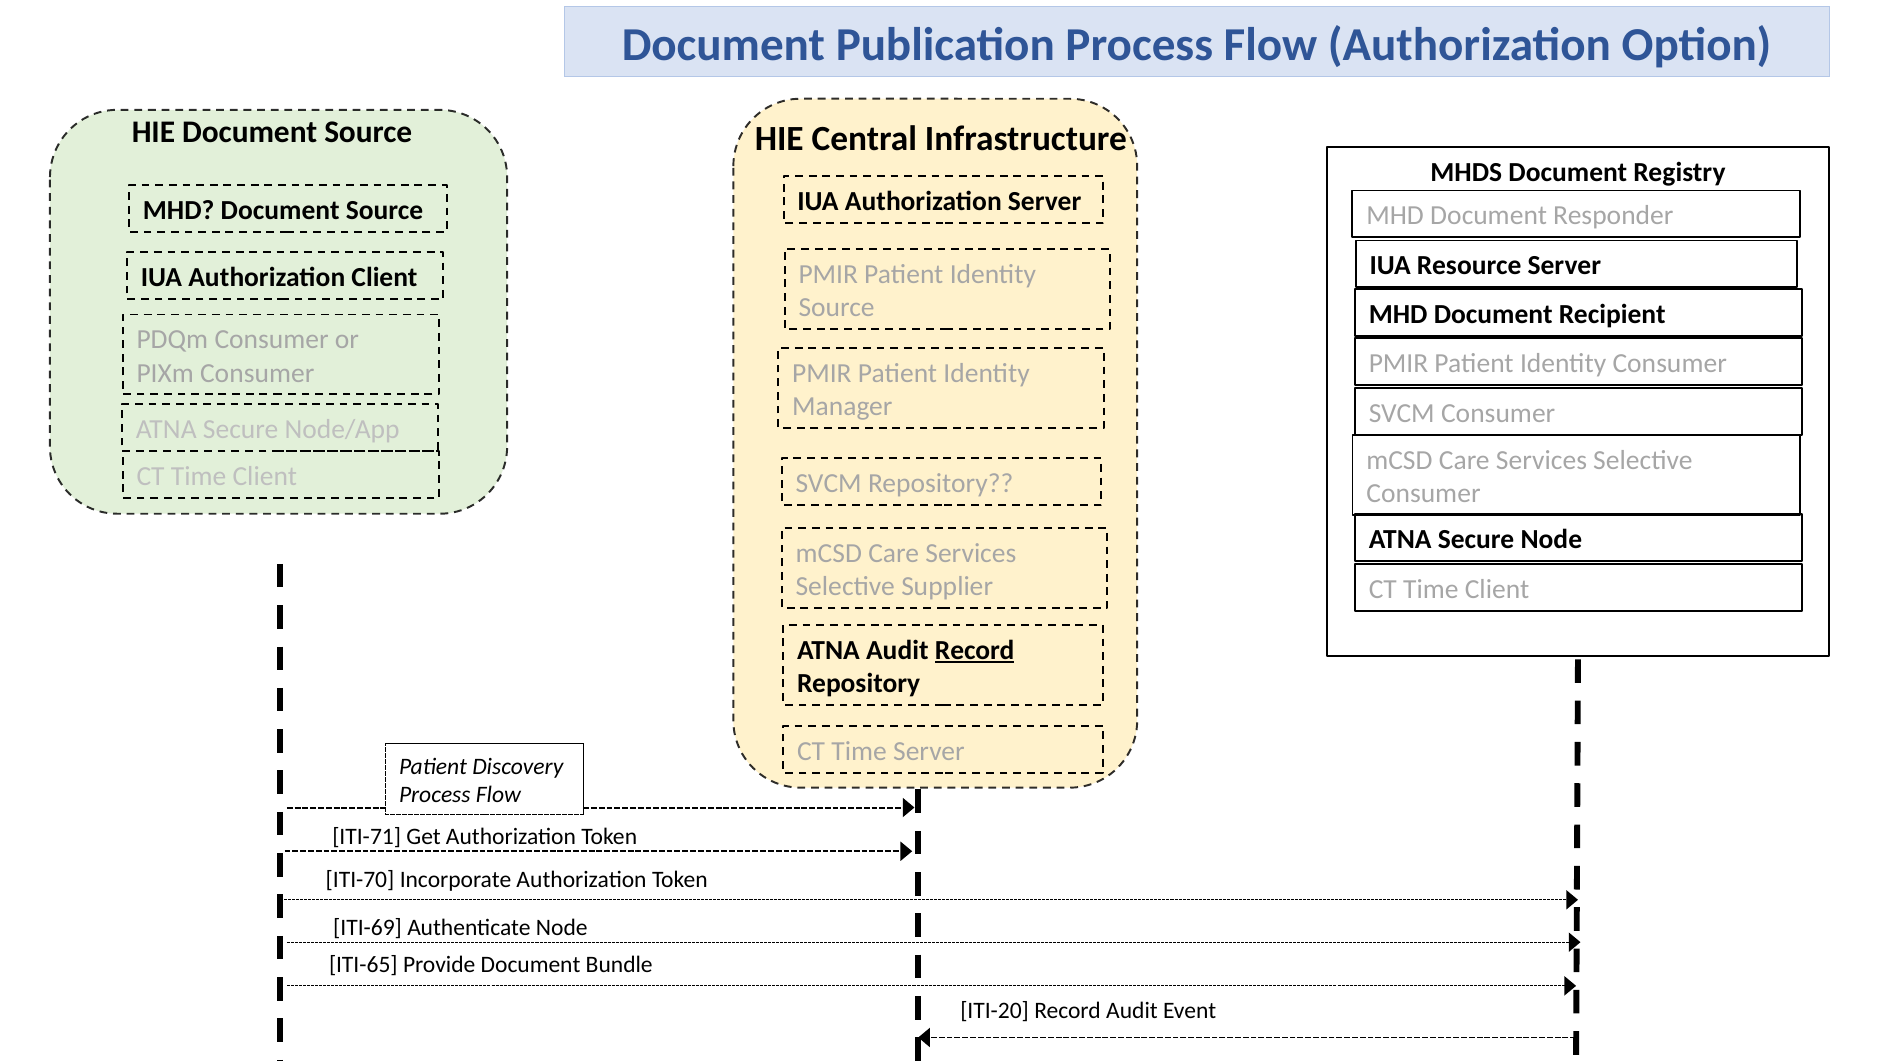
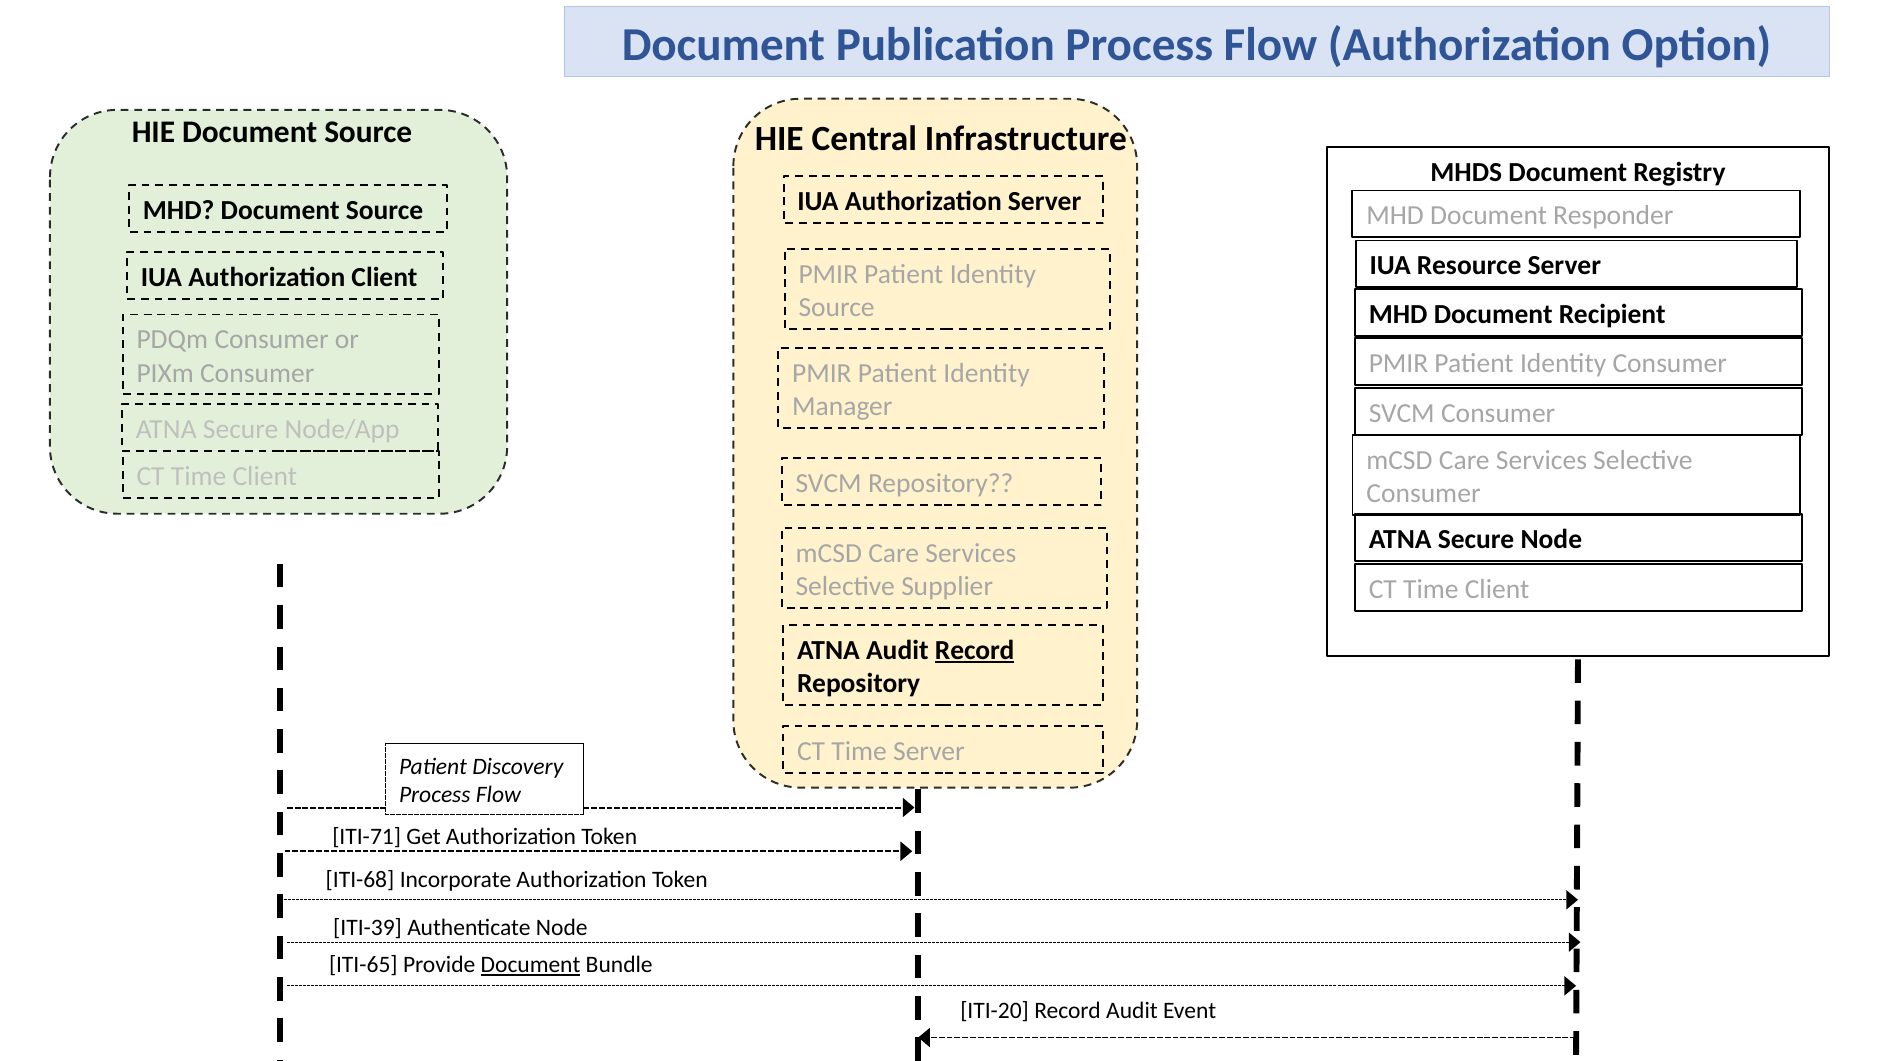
ITI-70: ITI-70 -> ITI-68
ITI-69: ITI-69 -> ITI-39
Document at (531, 965) underline: none -> present
